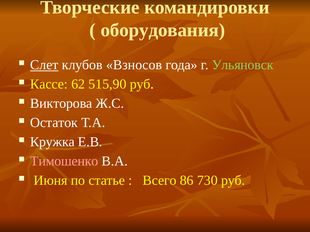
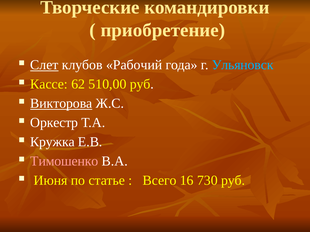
оборудования: оборудования -> приобретение
Взносов: Взносов -> Рабочий
Ульяновск colour: light green -> light blue
515,90: 515,90 -> 510,00
Викторова underline: none -> present
Остаток: Остаток -> Оркестр
86: 86 -> 16
